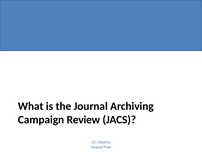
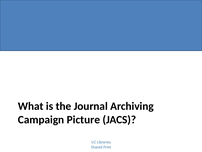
Review: Review -> Picture
